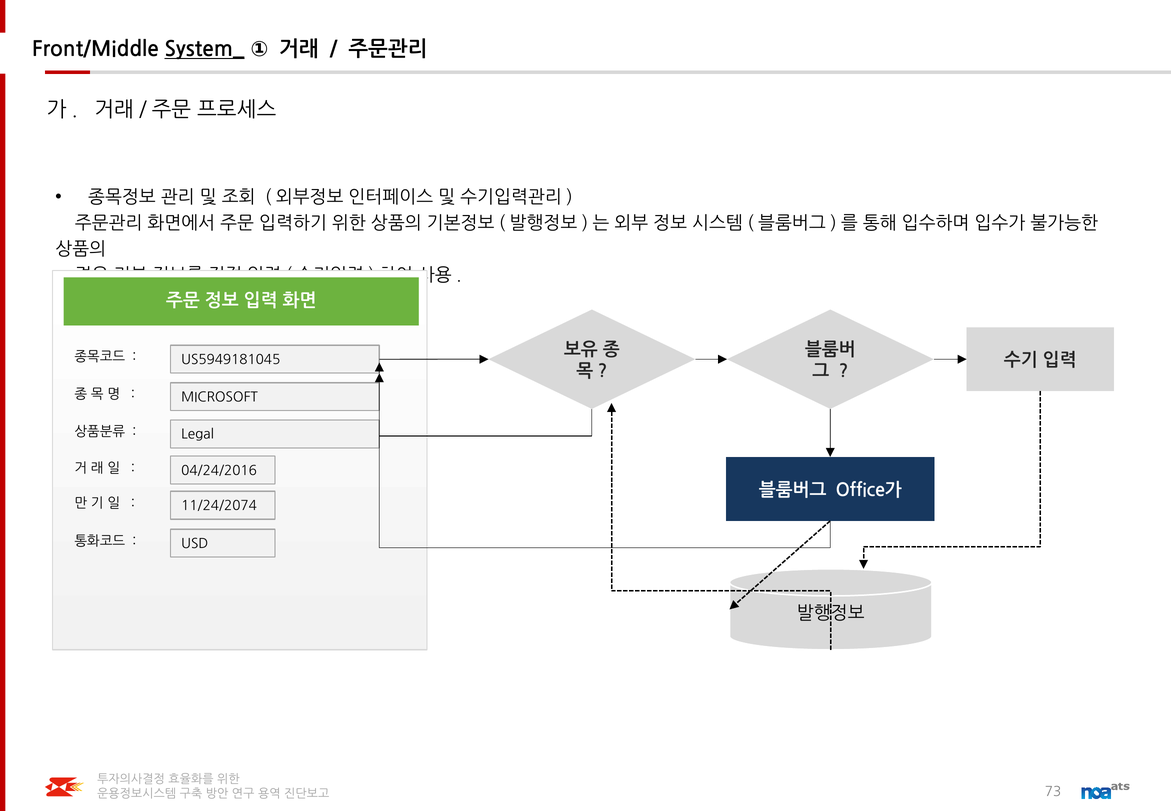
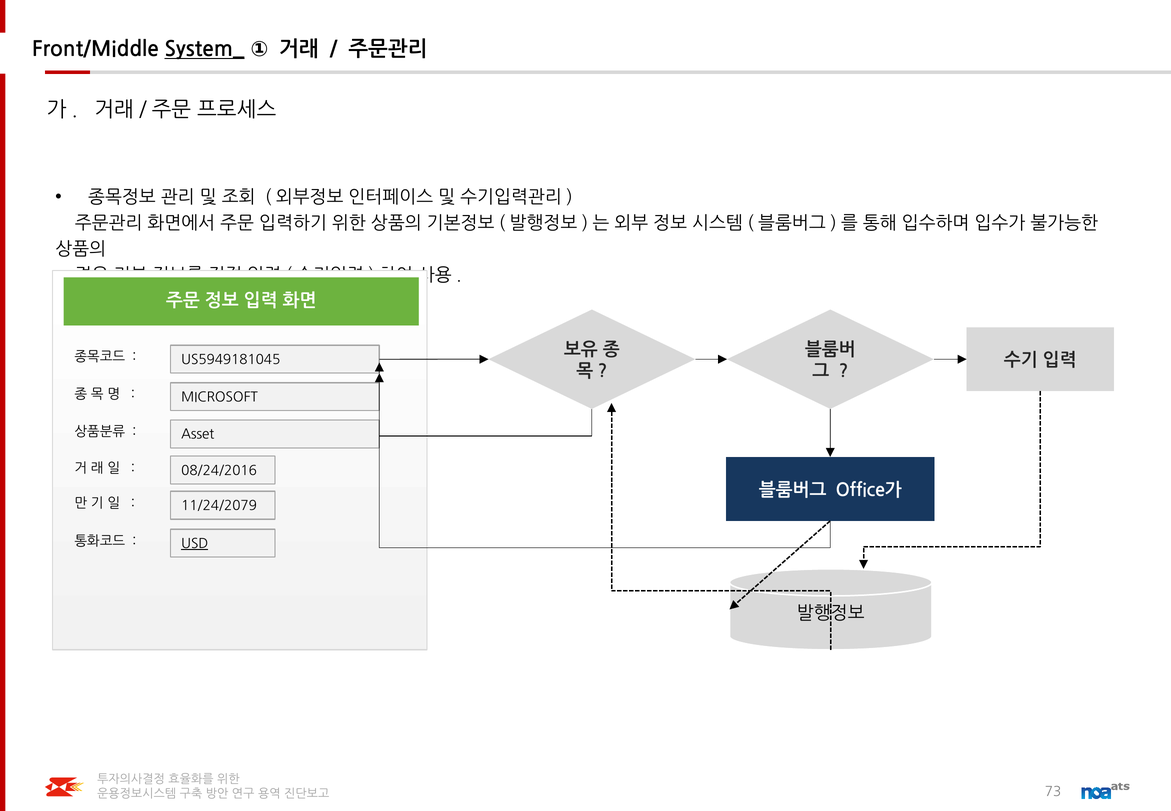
Legal: Legal -> Asset
04/24/2016: 04/24/2016 -> 08/24/2016
11/24/2074: 11/24/2074 -> 11/24/2079
USD underline: none -> present
